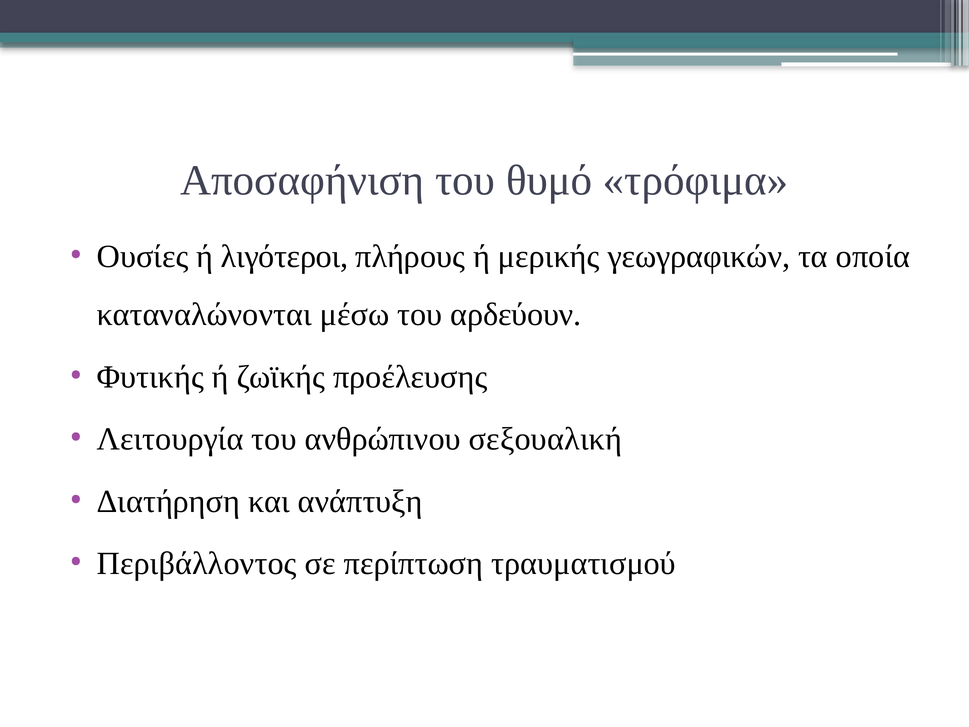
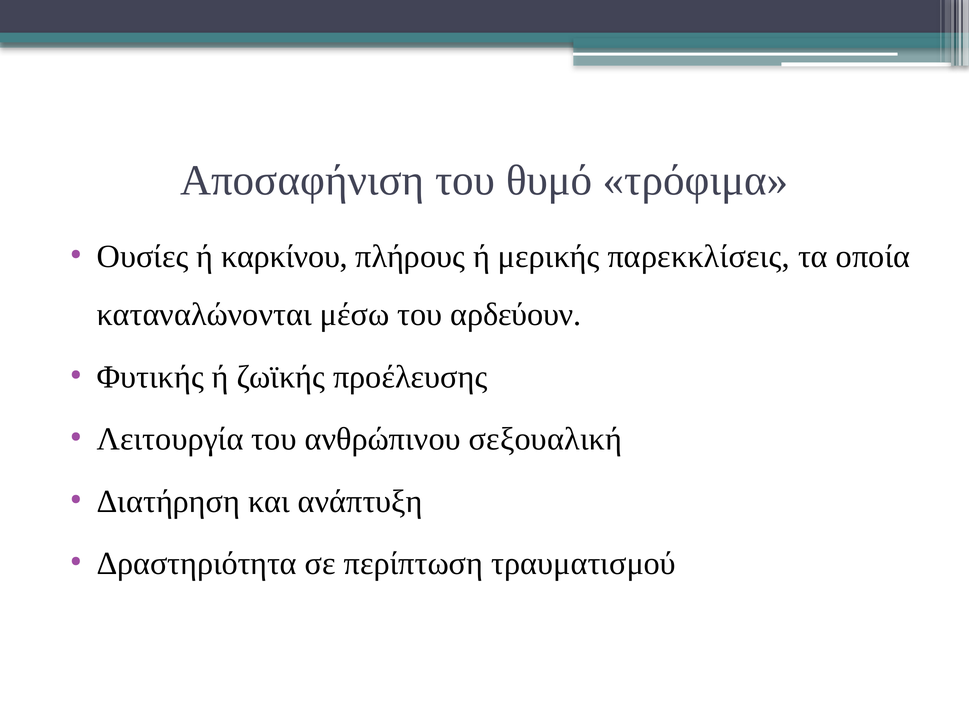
λιγότεροι: λιγότεροι -> καρκίνου
γεωγραφικών: γεωγραφικών -> παρεκκλίσεις
Περιβάλλοντος: Περιβάλλοντος -> Δραστηριότητα
